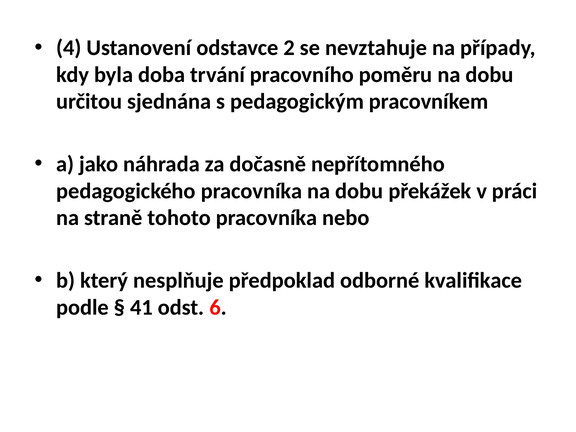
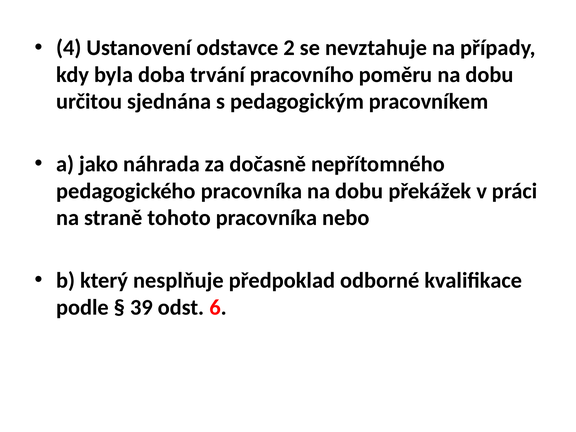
41: 41 -> 39
